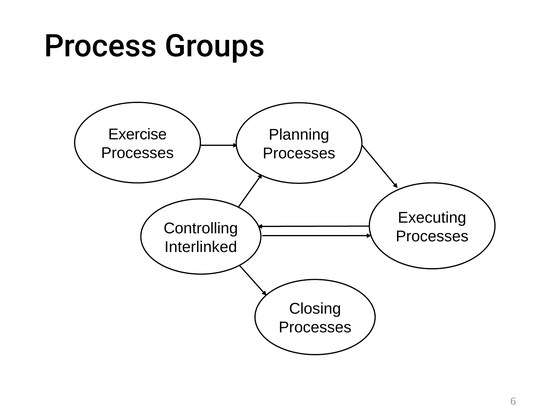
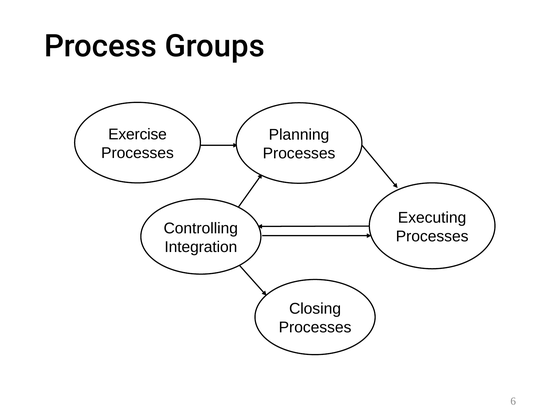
Interlinked: Interlinked -> Integration
